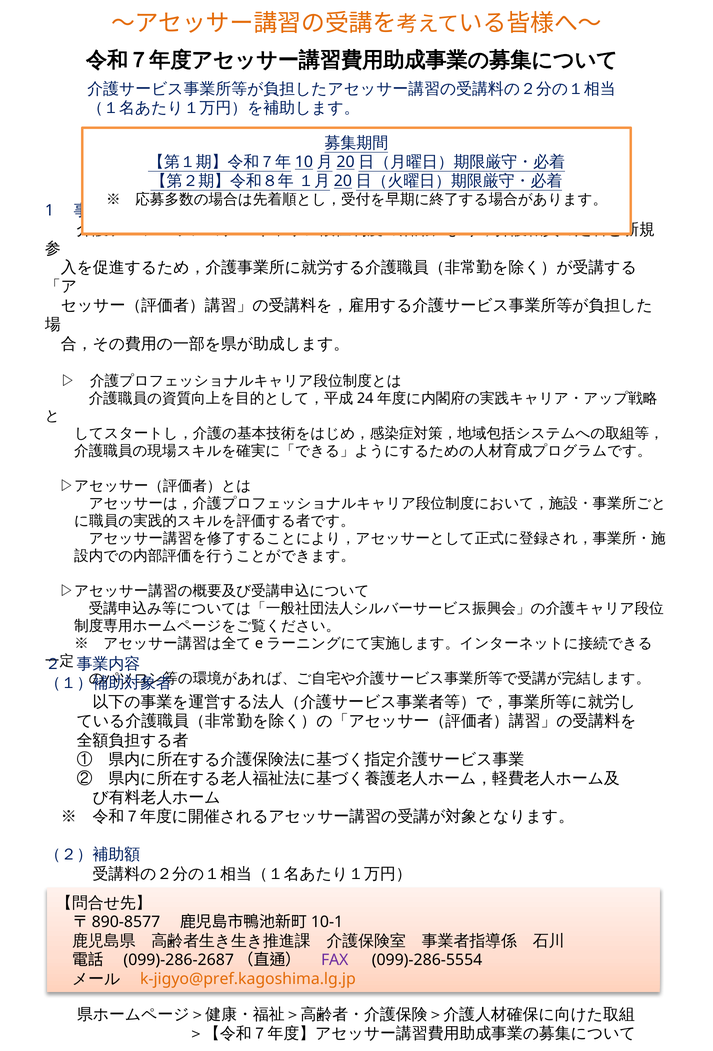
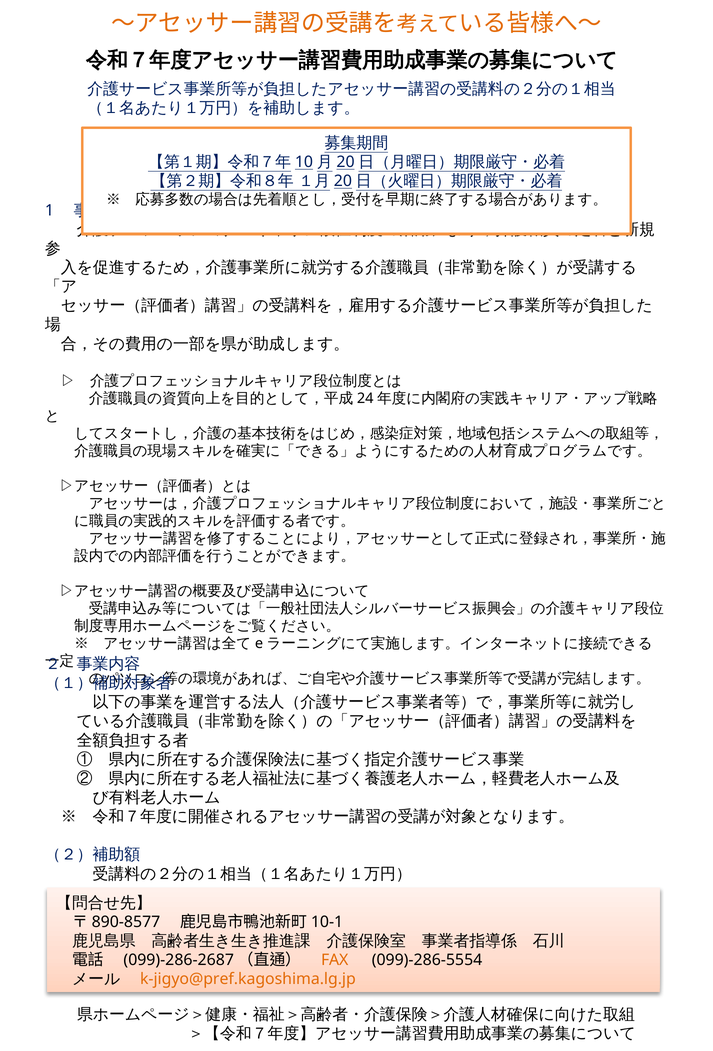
FAX colour: purple -> orange
